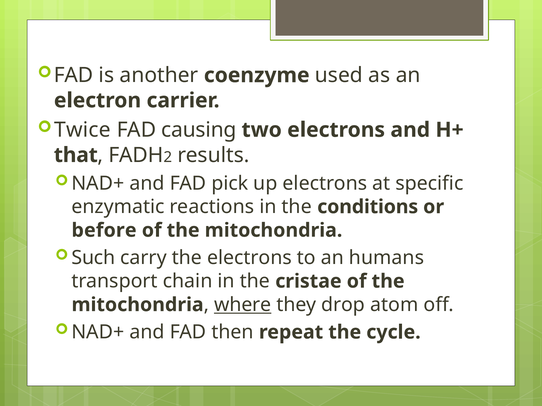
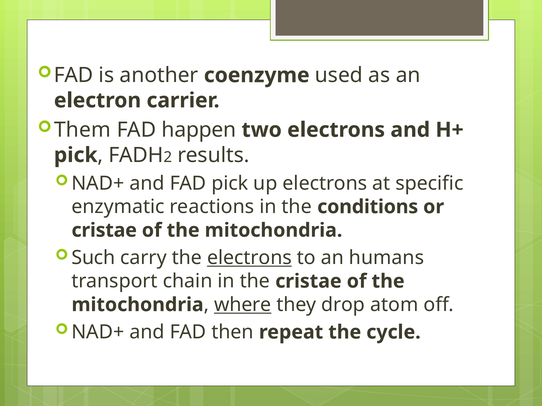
Twice: Twice -> Them
causing: causing -> happen
that at (76, 155): that -> pick
before at (104, 231): before -> cristae
electrons at (249, 258) underline: none -> present
